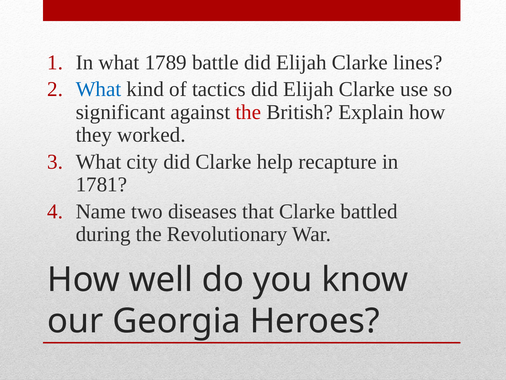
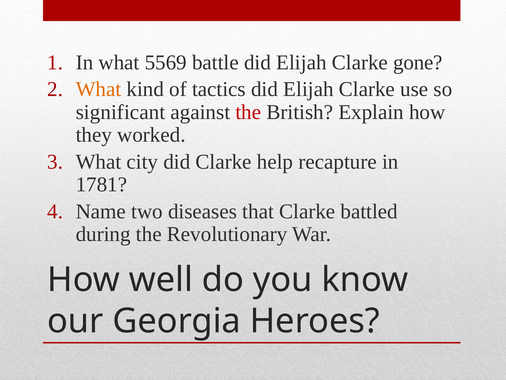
1789: 1789 -> 5569
lines: lines -> gone
What at (98, 89) colour: blue -> orange
